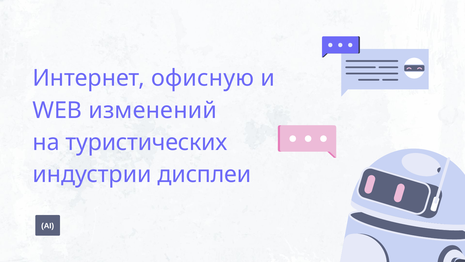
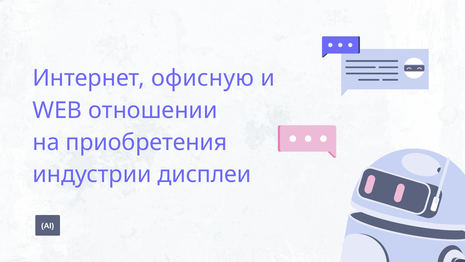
изменений: изменений -> отношении
туристических: туристических -> приобретения
